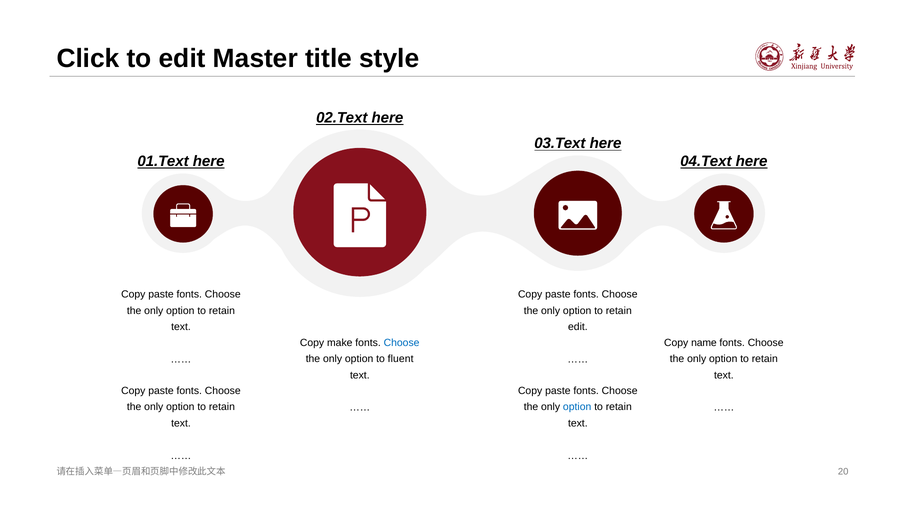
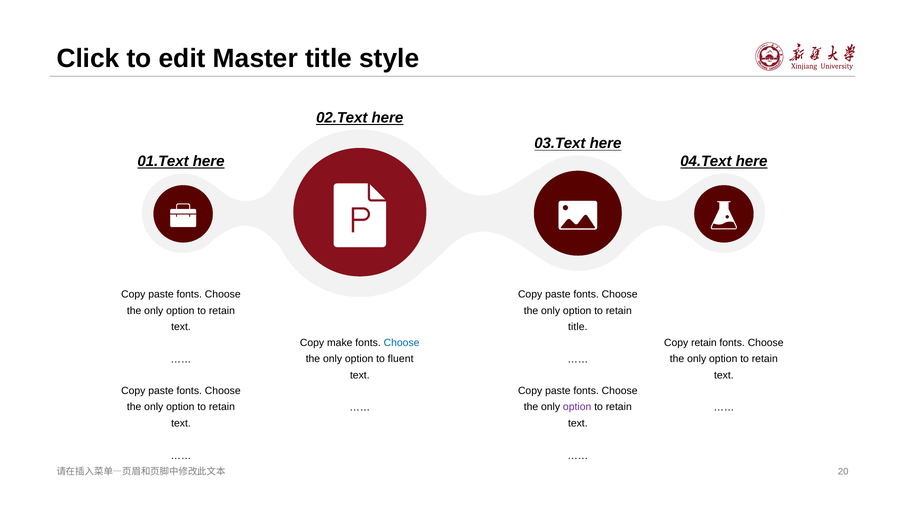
edit at (578, 327): edit -> title
Copy name: name -> retain
option at (577, 407) colour: blue -> purple
